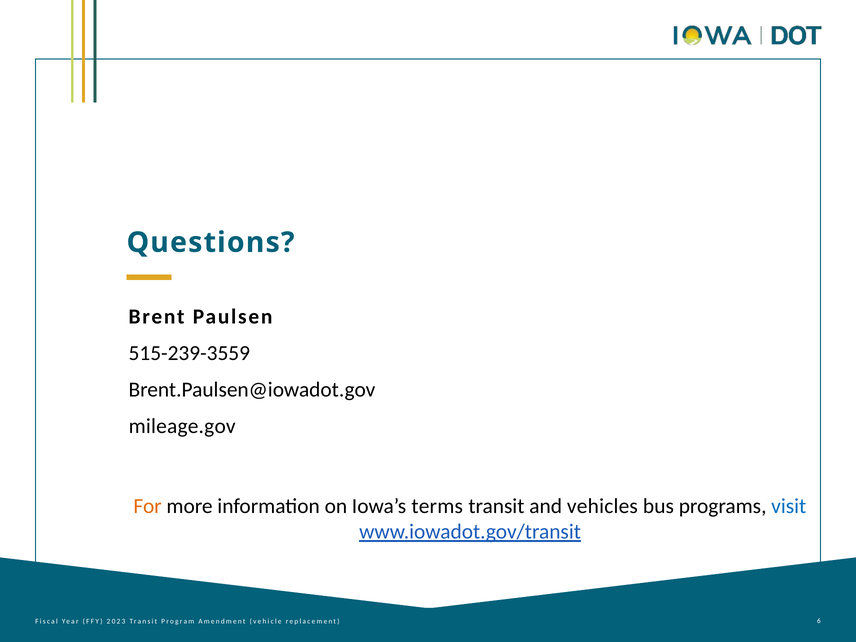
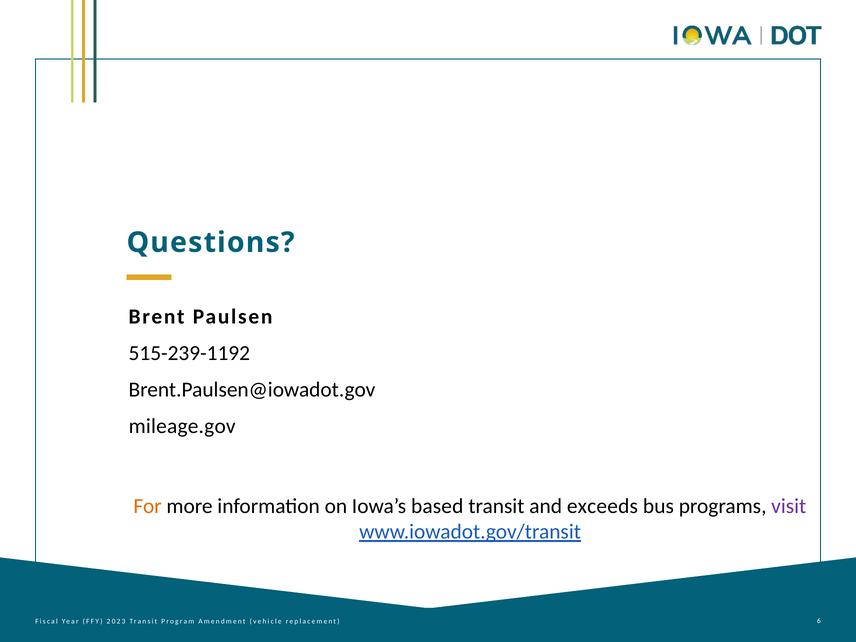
515-239-3559: 515-239-3559 -> 515-239-1192
terms: terms -> based
vehicles: vehicles -> exceeds
visit colour: blue -> purple
